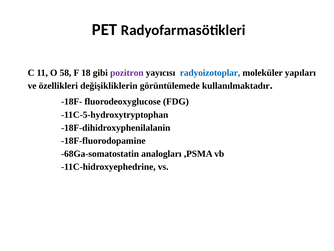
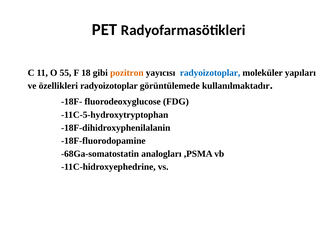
58: 58 -> 55
pozitron colour: purple -> orange
özellikleri değişikliklerin: değişikliklerin -> radyoizotoplar
